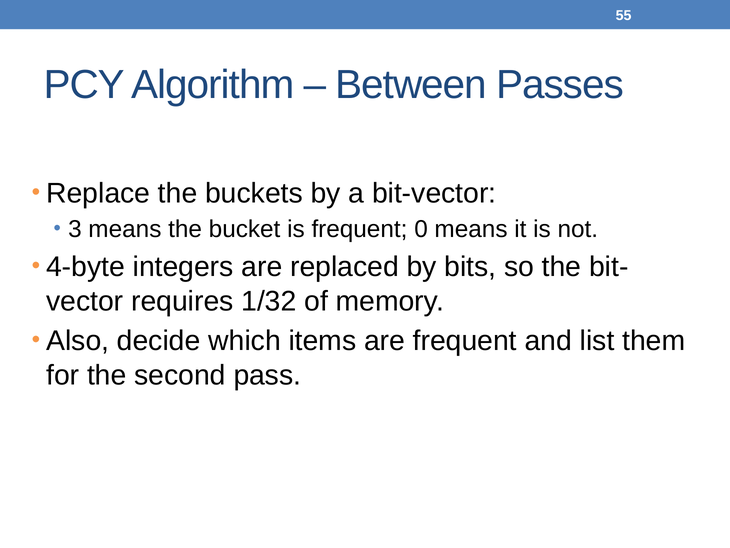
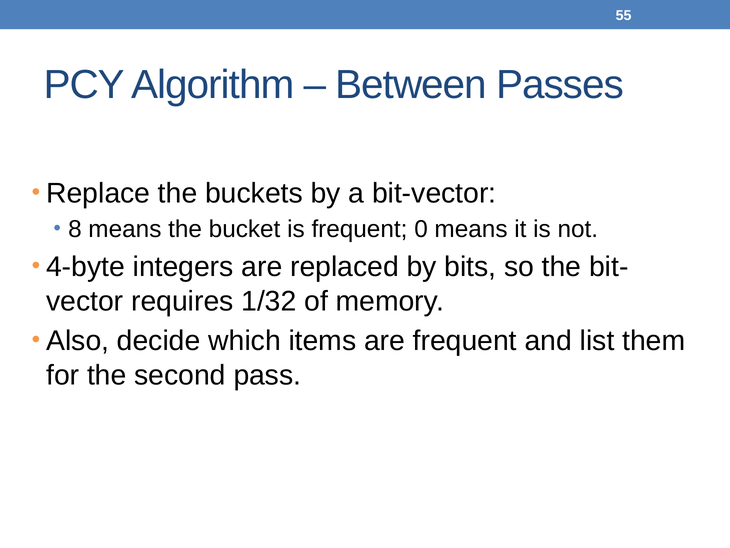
3: 3 -> 8
